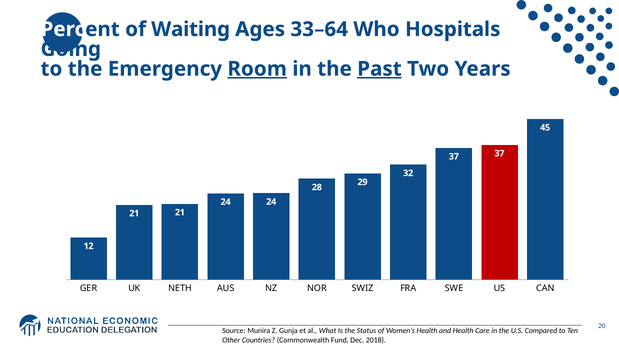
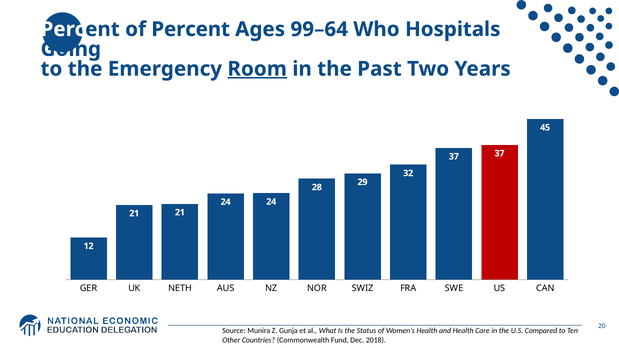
of Waiting: Waiting -> Percent
33–64: 33–64 -> 99–64
Past underline: present -> none
